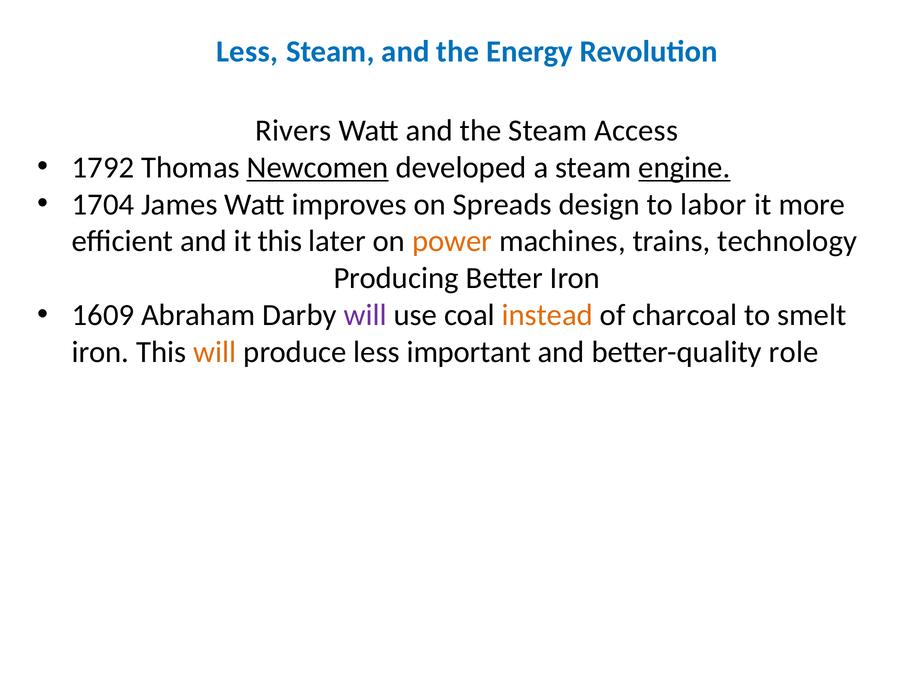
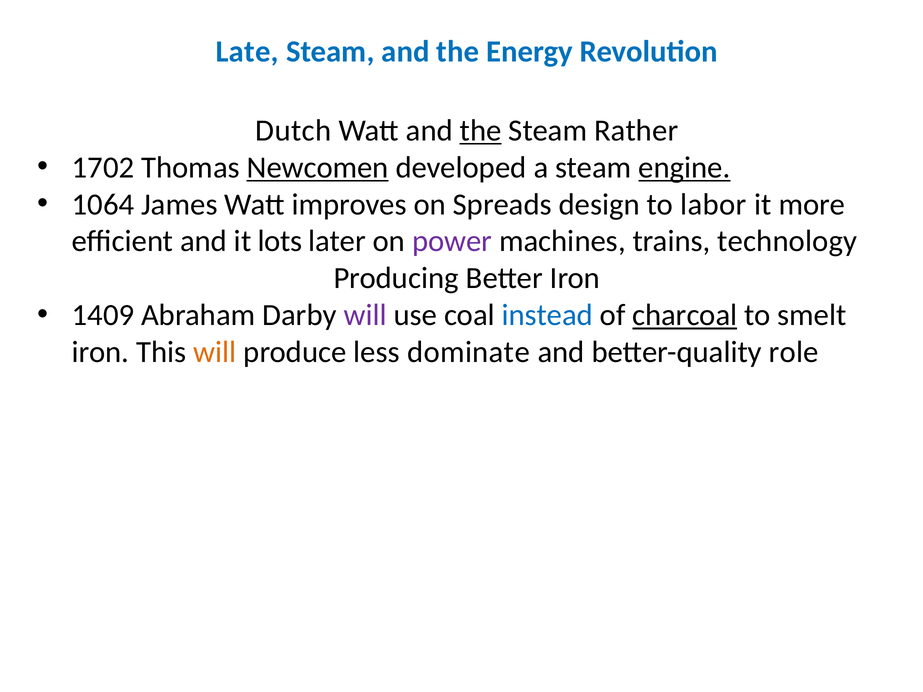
Less at (247, 52): Less -> Late
Rivers: Rivers -> Dutch
the at (481, 131) underline: none -> present
Access: Access -> Rather
1792: 1792 -> 1702
1704: 1704 -> 1064
it this: this -> lots
power colour: orange -> purple
1609: 1609 -> 1409
instead colour: orange -> blue
charcoal underline: none -> present
important: important -> dominate
